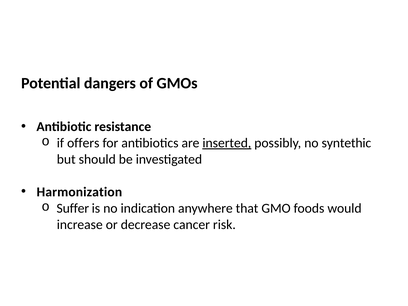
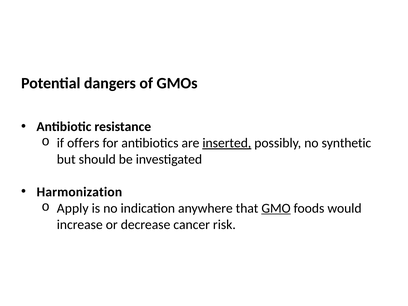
syntethic: syntethic -> synthetic
Suffer: Suffer -> Apply
GMO underline: none -> present
